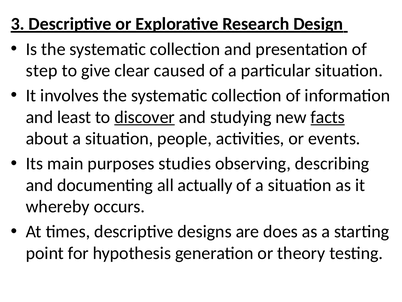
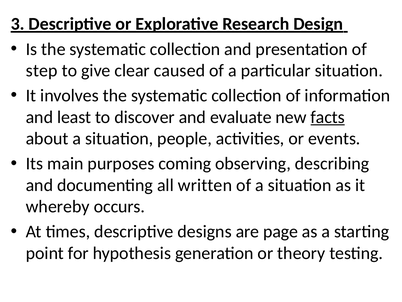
discover underline: present -> none
studying: studying -> evaluate
studies: studies -> coming
actually: actually -> written
does: does -> page
